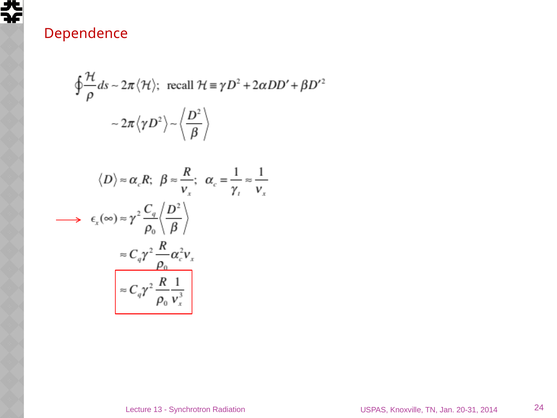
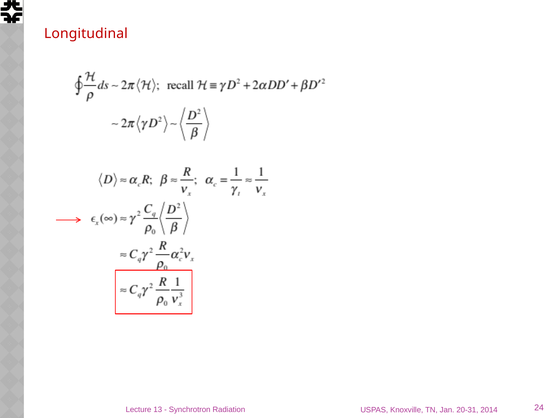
Dependence: Dependence -> Longitudinal
